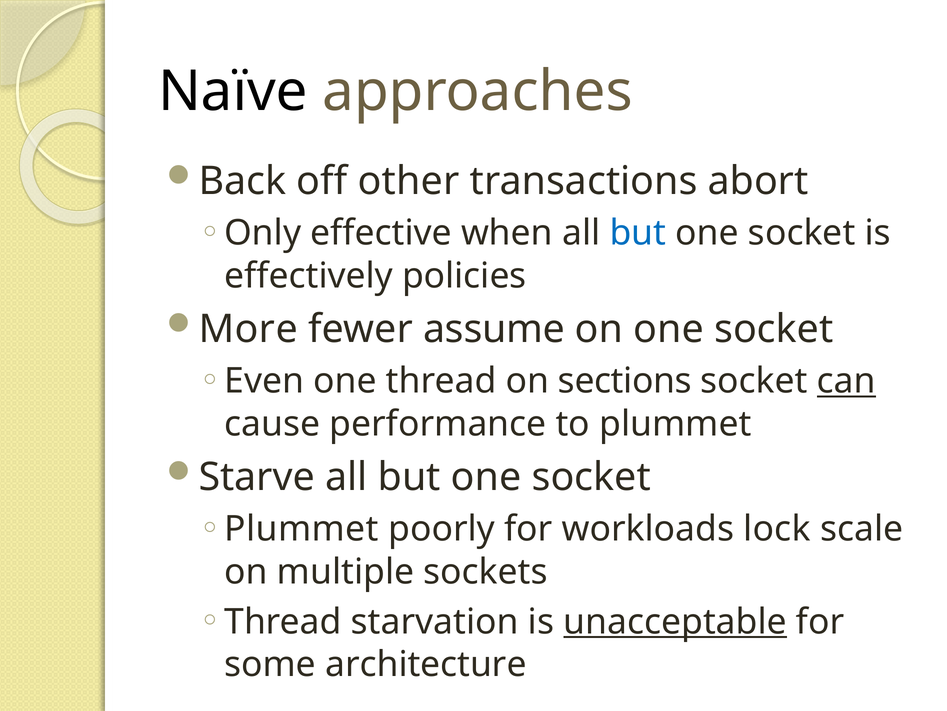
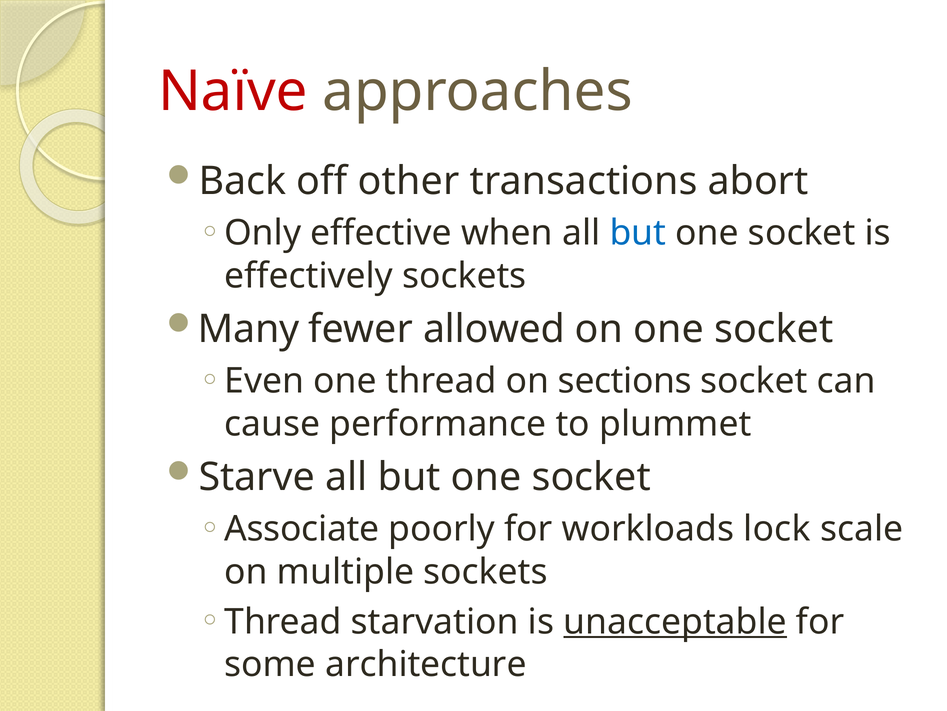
Naïve colour: black -> red
effectively policies: policies -> sockets
More: More -> Many
assume: assume -> allowed
can underline: present -> none
Plummet at (301, 529): Plummet -> Associate
